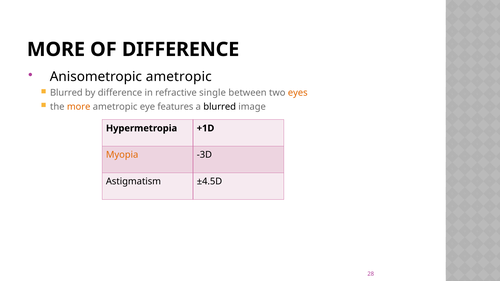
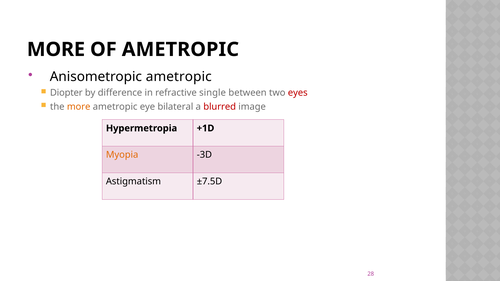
OF DIFFERENCE: DIFFERENCE -> AMETROPIC
Blurred at (66, 93): Blurred -> Diopter
eyes colour: orange -> red
features: features -> bilateral
blurred at (220, 107) colour: black -> red
±4.5D: ±4.5D -> ±7.5D
